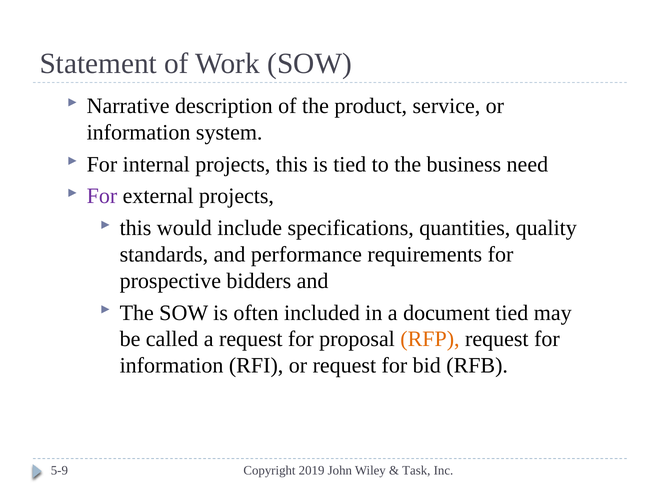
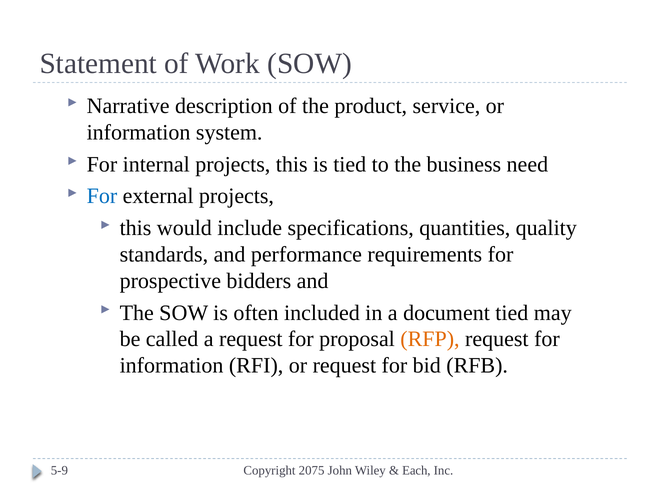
For at (102, 196) colour: purple -> blue
2019: 2019 -> 2075
Task: Task -> Each
